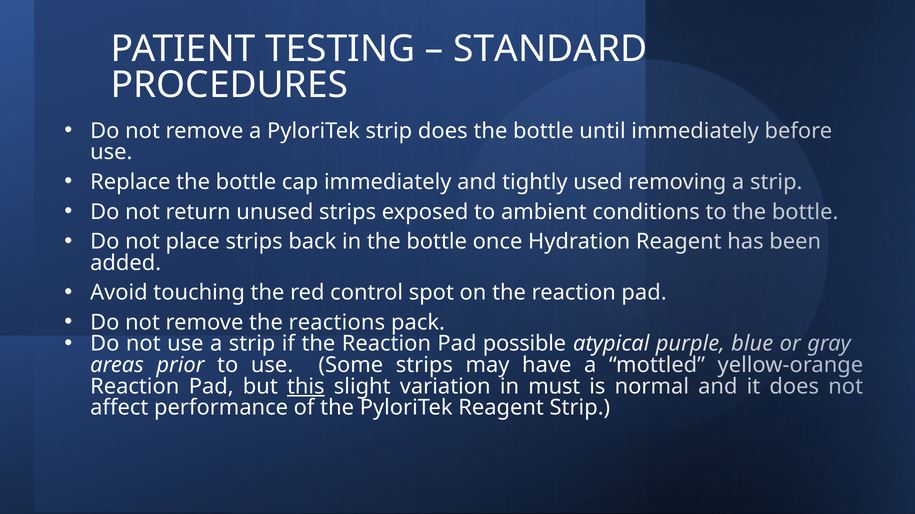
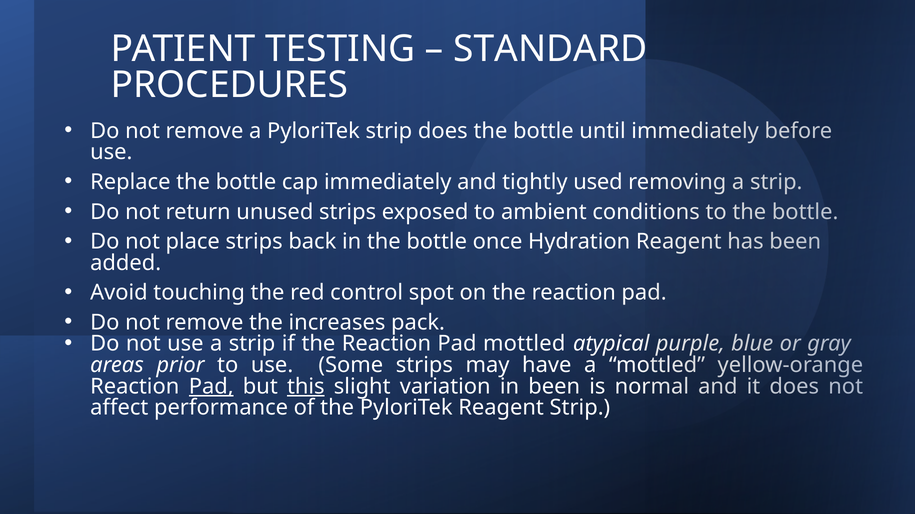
reactions: reactions -> increases
Pad possible: possible -> mottled
Pad at (211, 387) underline: none -> present
in must: must -> been
